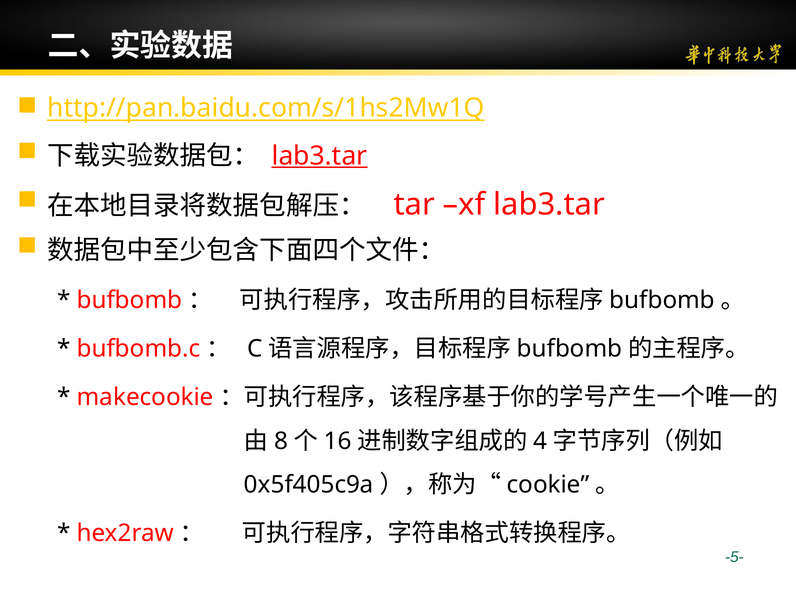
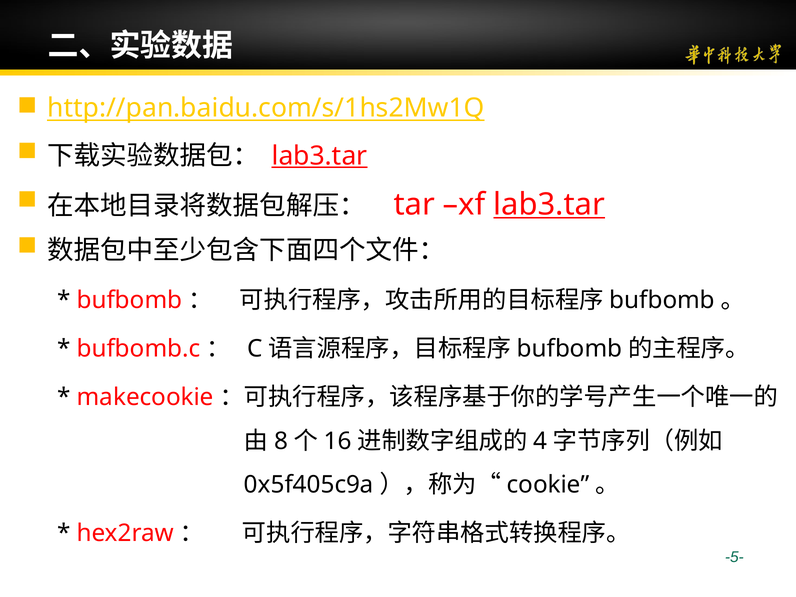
lab3.tar at (549, 204) underline: none -> present
